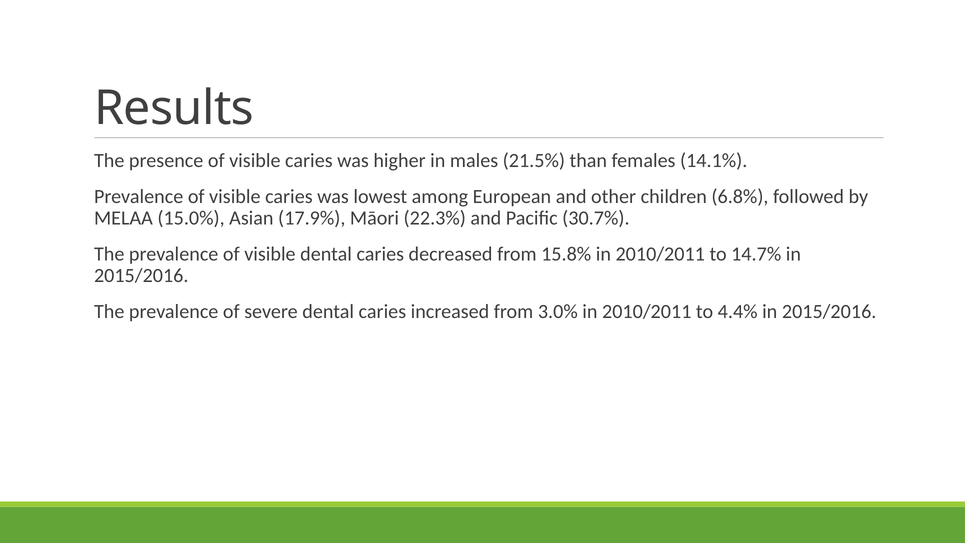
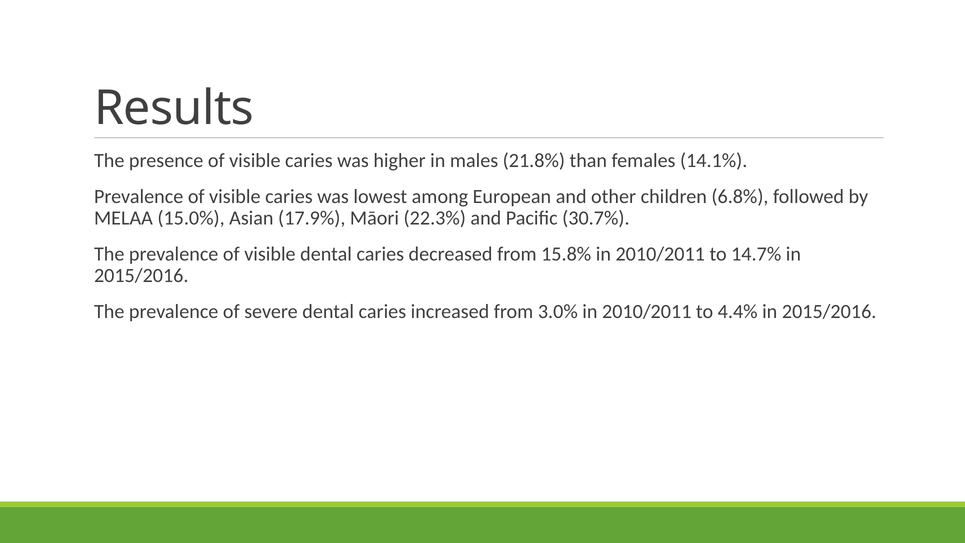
21.5%: 21.5% -> 21.8%
